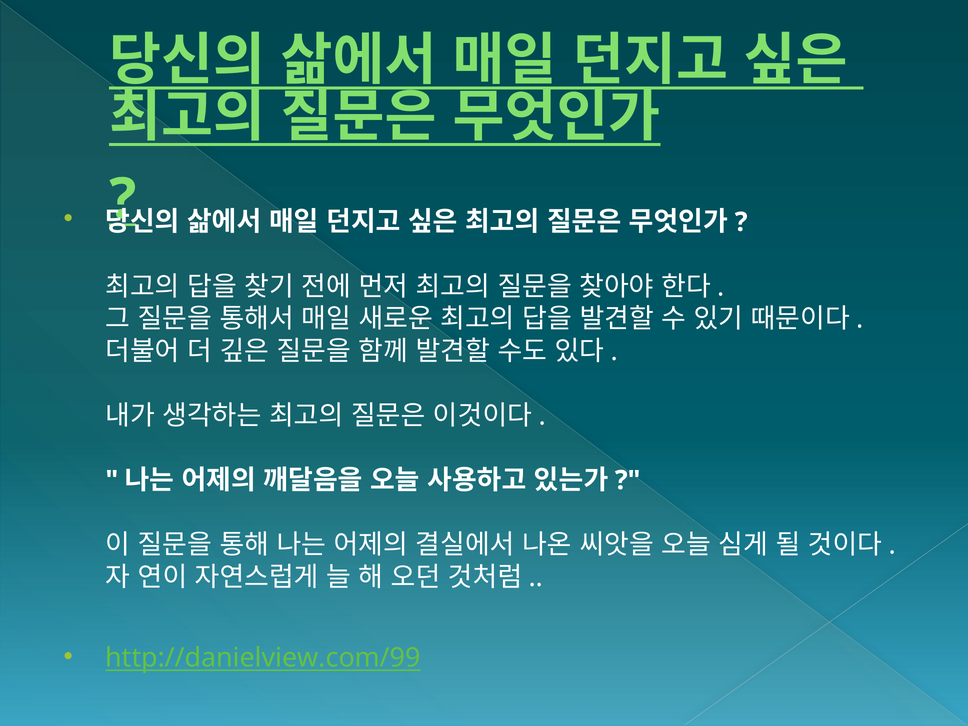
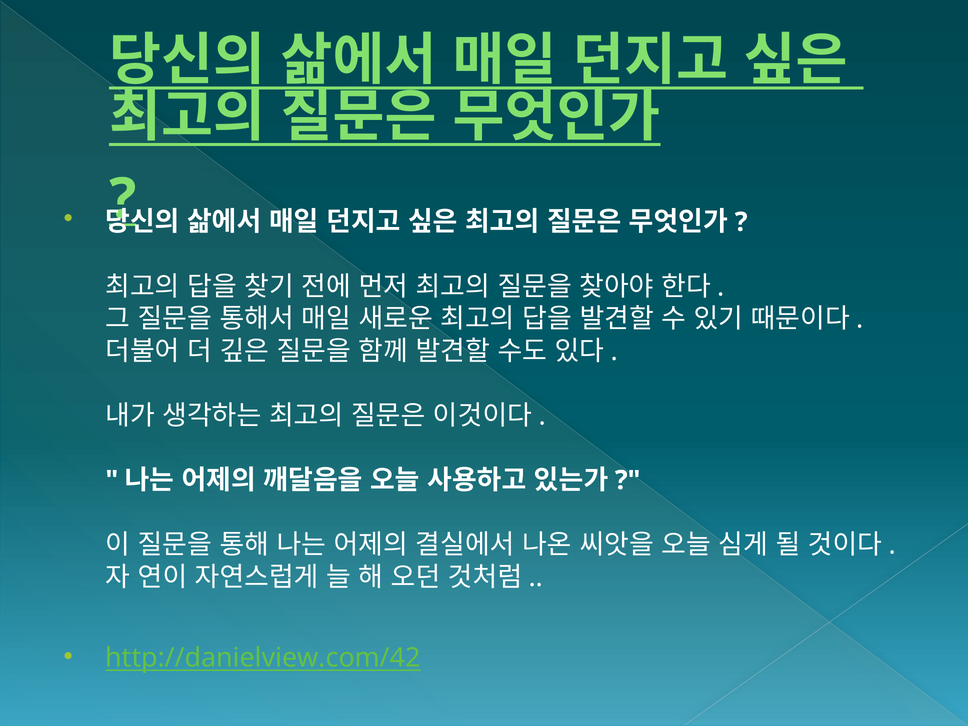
http://danielview.com/99: http://danielview.com/99 -> http://danielview.com/42
